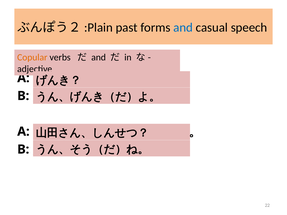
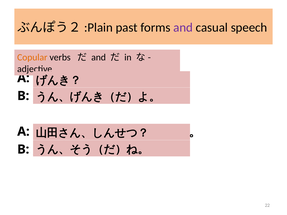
and at (183, 27) colour: blue -> purple
